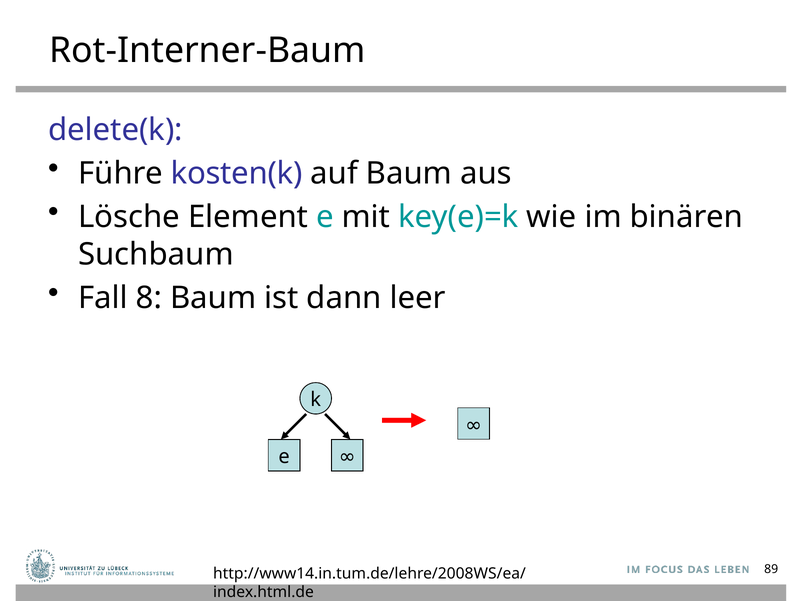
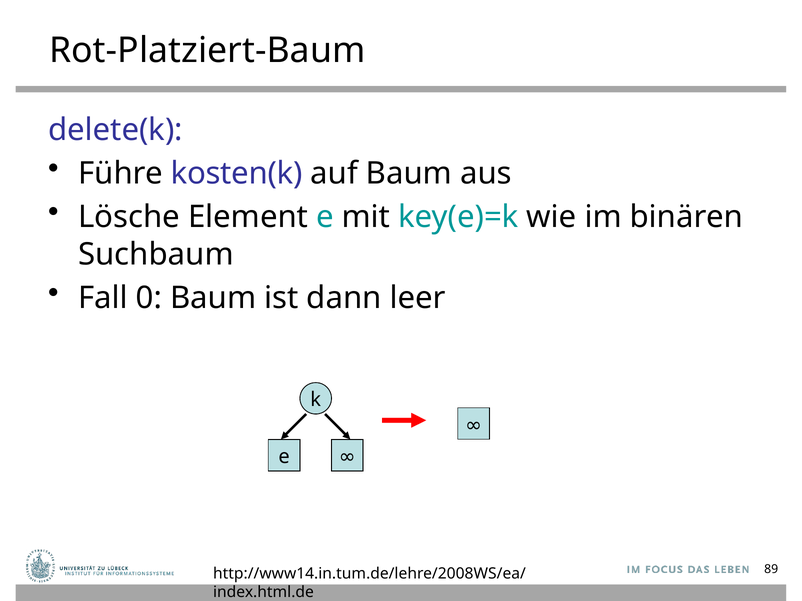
Rot-Interner-Baum: Rot-Interner-Baum -> Rot-Platziert-Baum
8: 8 -> 0
